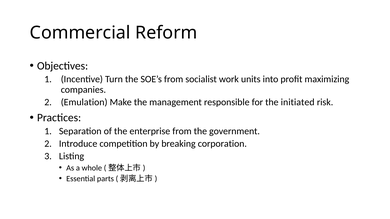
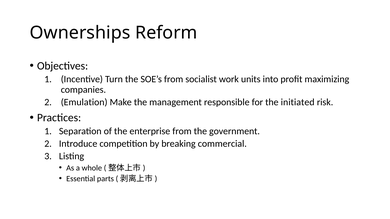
Commercial: Commercial -> Ownerships
corporation: corporation -> commercial
